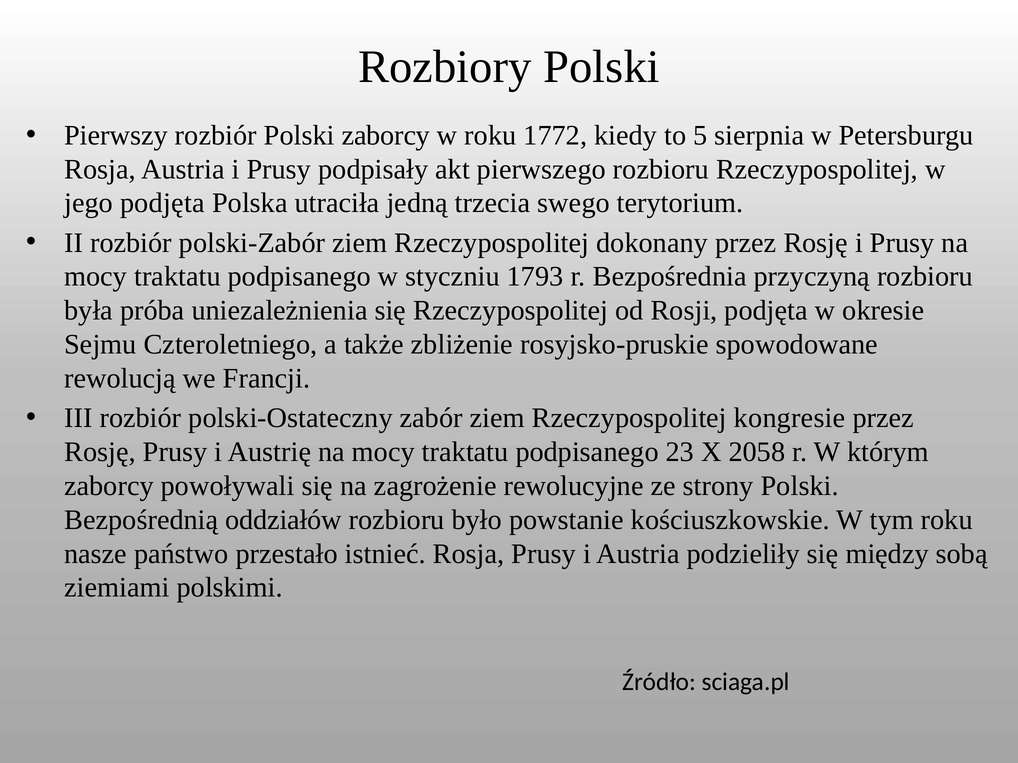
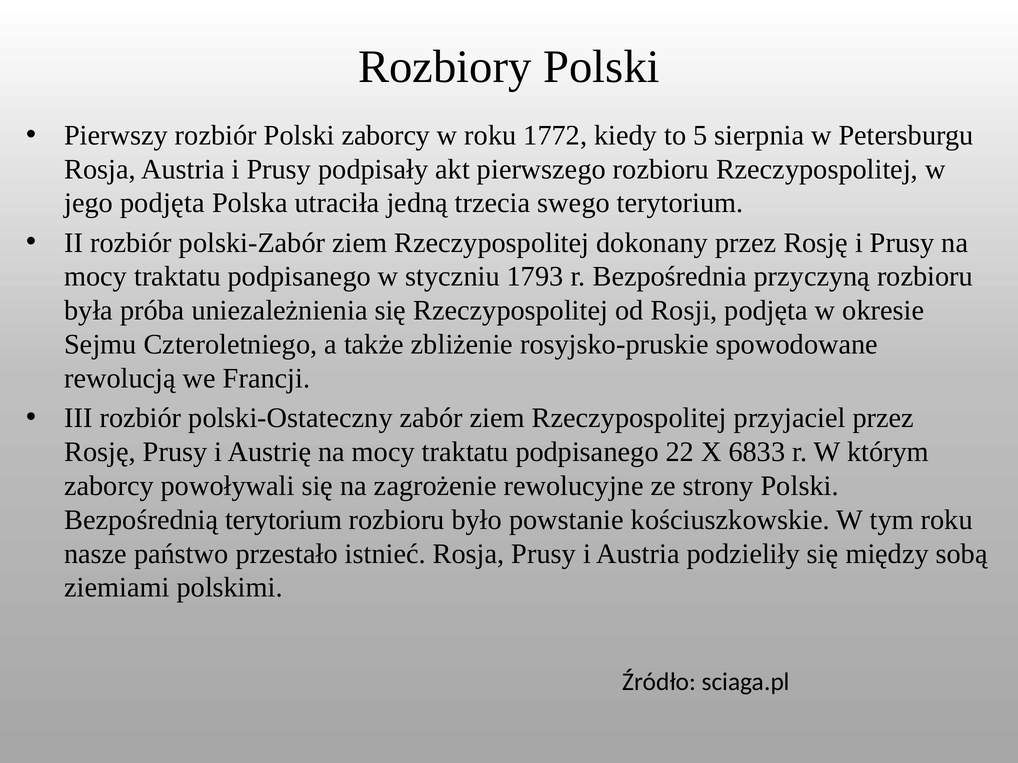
kongresie: kongresie -> przyjaciel
23: 23 -> 22
2058: 2058 -> 6833
Bezpośrednią oddziałów: oddziałów -> terytorium
